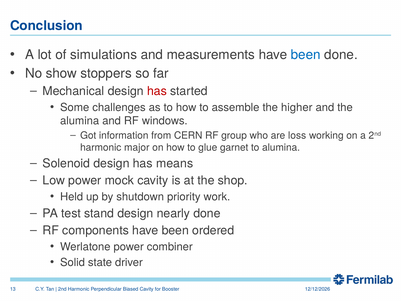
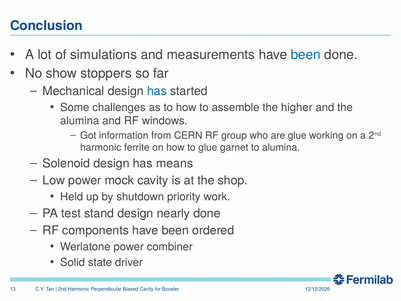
has at (157, 91) colour: red -> blue
are loss: loss -> glue
major: major -> ferrite
